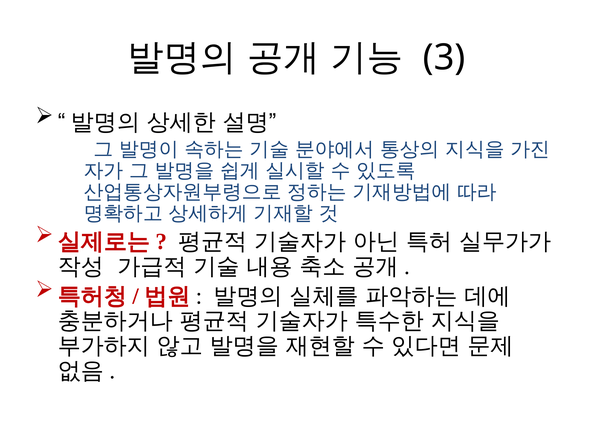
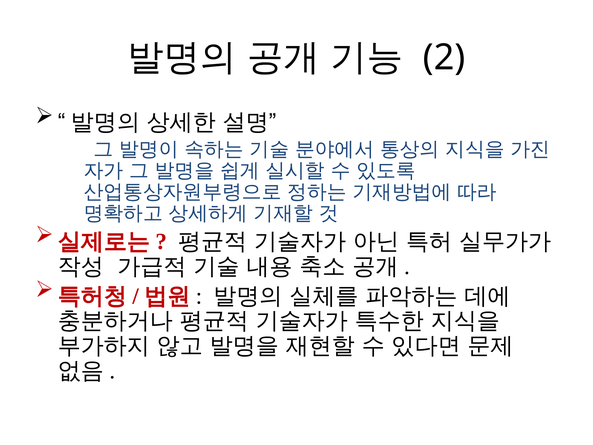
3: 3 -> 2
